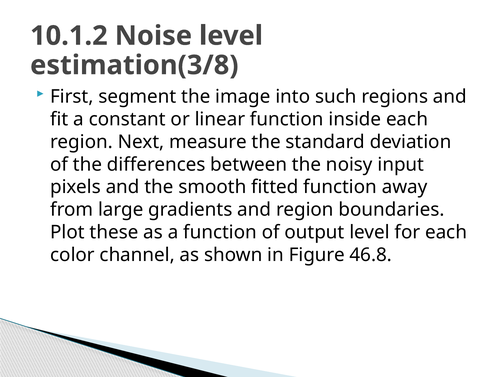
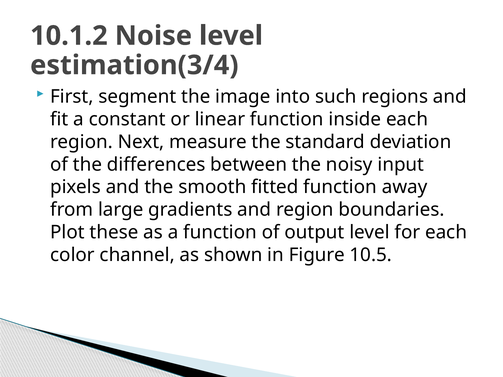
estimation(3/8: estimation(3/8 -> estimation(3/4
46.8: 46.8 -> 10.5
